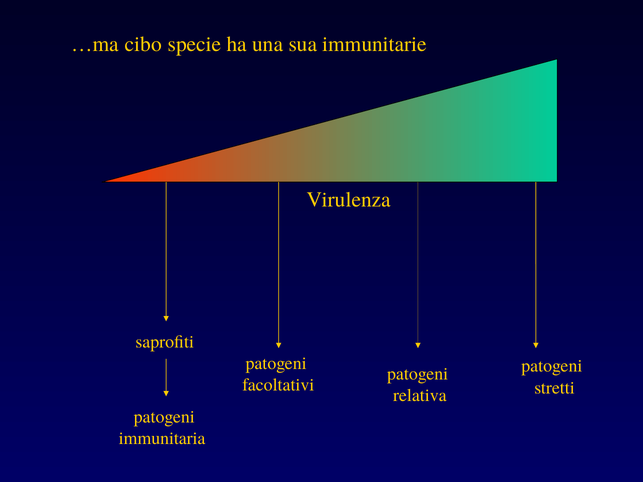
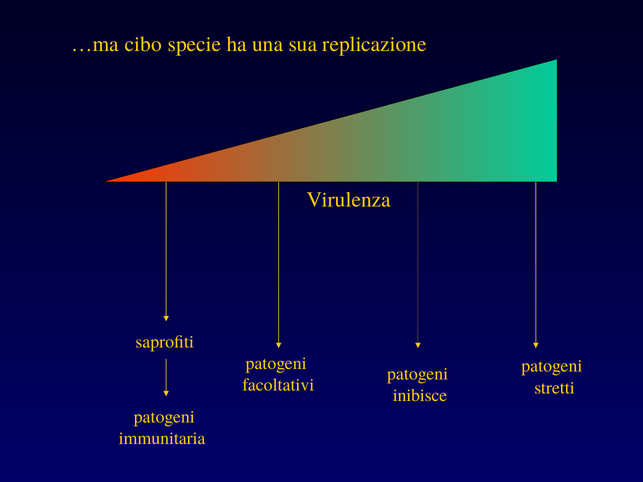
immunitarie: immunitarie -> replicazione
relativa: relativa -> inibisce
